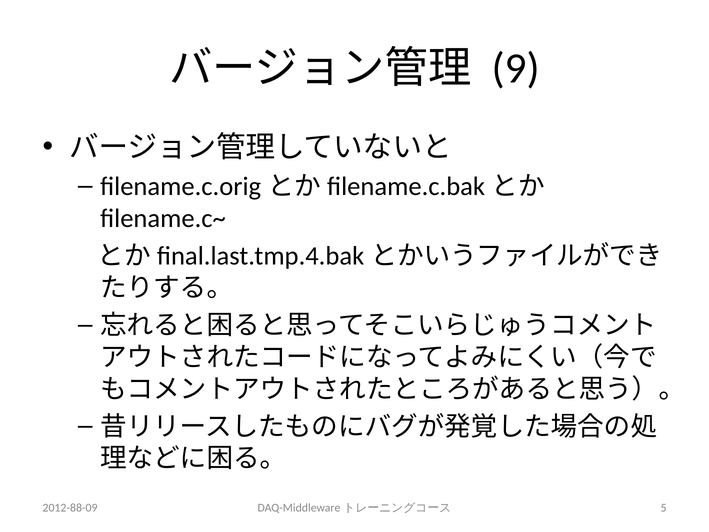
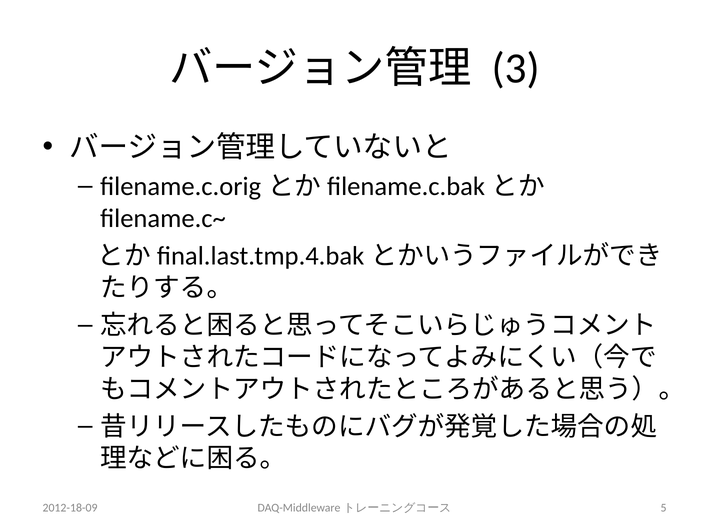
9: 9 -> 3
2012-88-09: 2012-88-09 -> 2012-18-09
